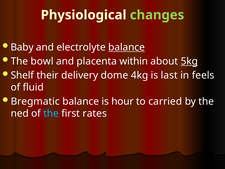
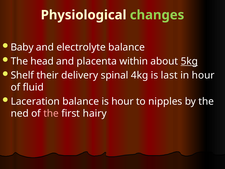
balance at (127, 47) underline: present -> none
bowl: bowl -> head
dome: dome -> spinal
in feels: feels -> hour
Bregmatic: Bregmatic -> Laceration
carried: carried -> nipples
the at (51, 113) colour: light blue -> pink
rates: rates -> hairy
